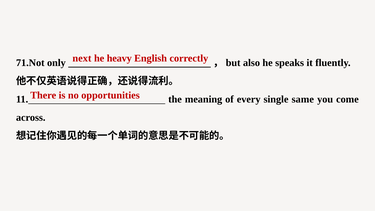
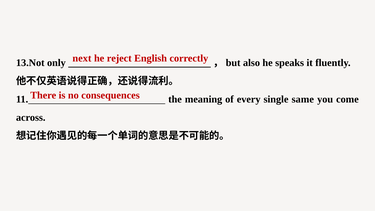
heavy: heavy -> reject
71.Not: 71.Not -> 13.Not
opportunities: opportunities -> consequences
